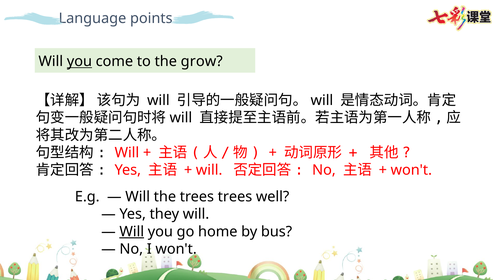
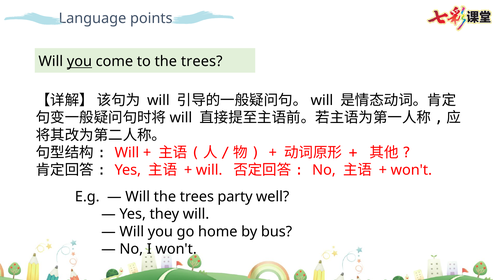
to the grow: grow -> trees
trees trees: trees -> party
Will at (132, 231) underline: present -> none
